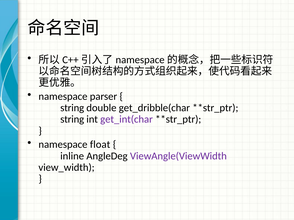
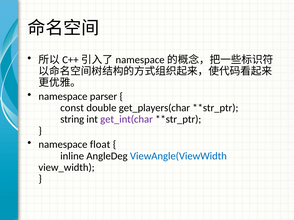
string at (72, 108): string -> const
get_dribble(char: get_dribble(char -> get_players(char
ViewAngle(ViewWidth colour: purple -> blue
